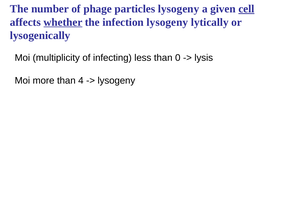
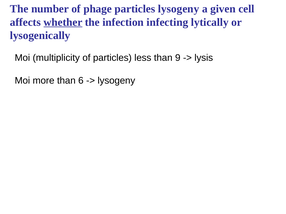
cell underline: present -> none
infection lysogeny: lysogeny -> infecting
of infecting: infecting -> particles
0: 0 -> 9
4: 4 -> 6
